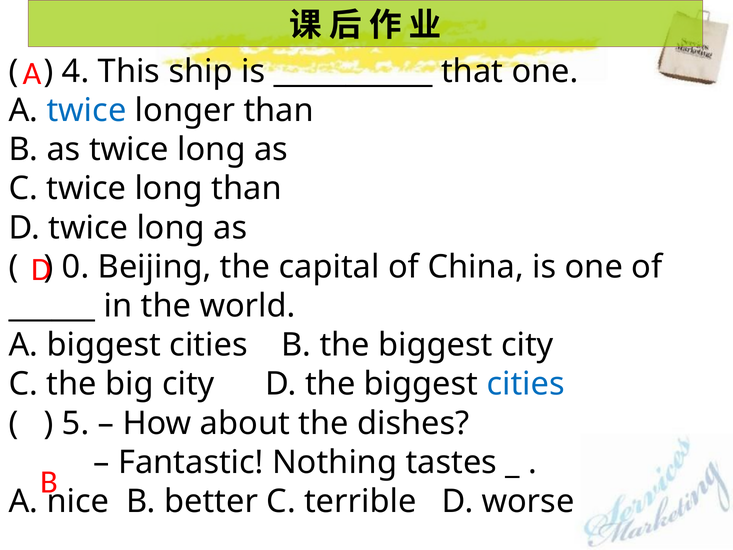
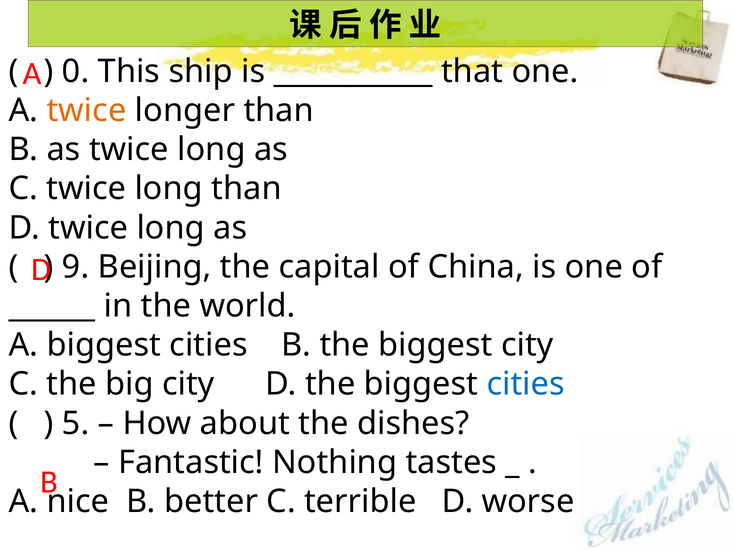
4: 4 -> 0
twice at (87, 110) colour: blue -> orange
0: 0 -> 9
